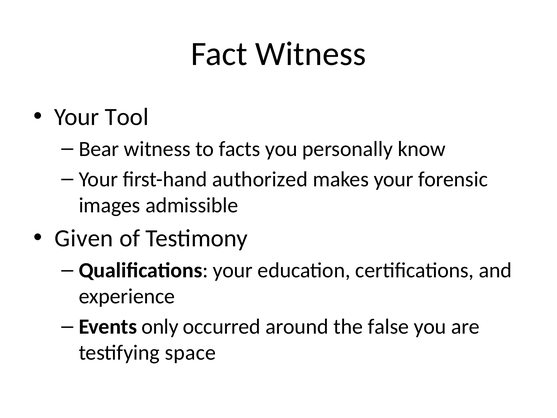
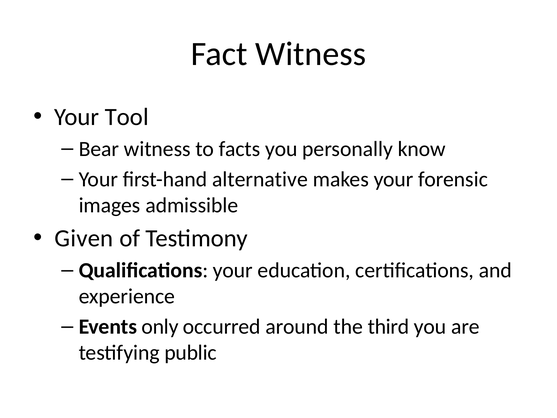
authorized: authorized -> alternative
false: false -> third
space: space -> public
